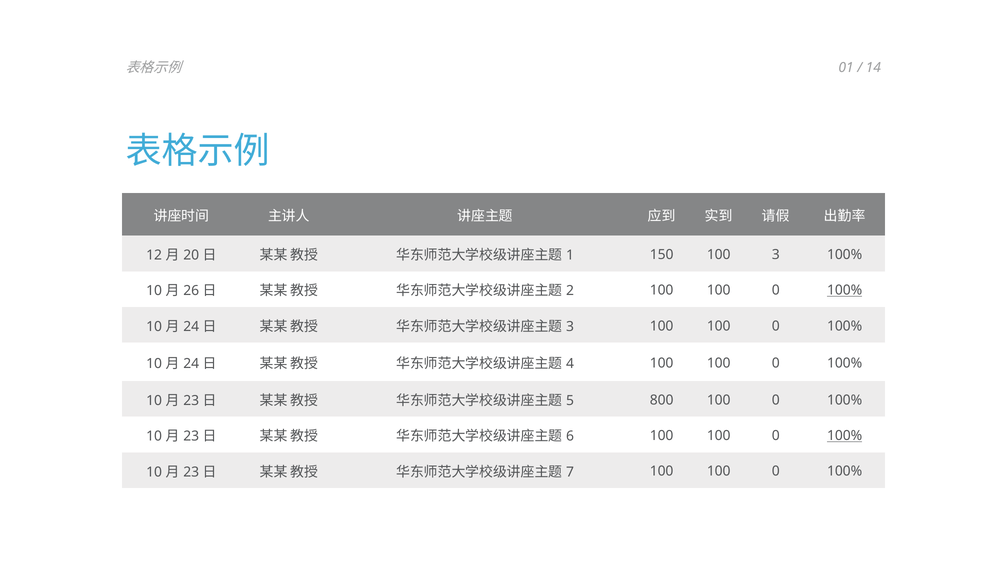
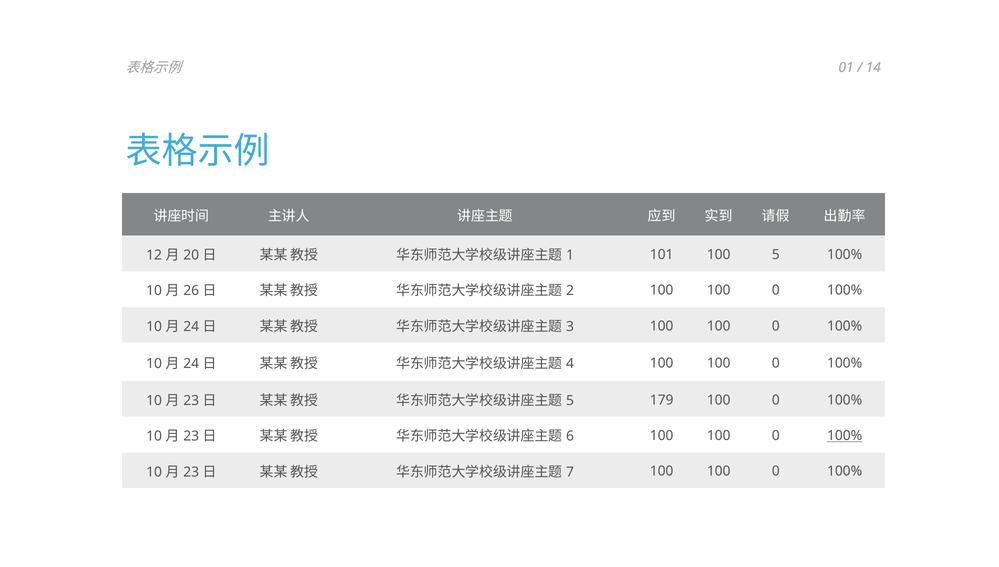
150: 150 -> 101
100 3: 3 -> 5
100% at (845, 290) underline: present -> none
800: 800 -> 179
